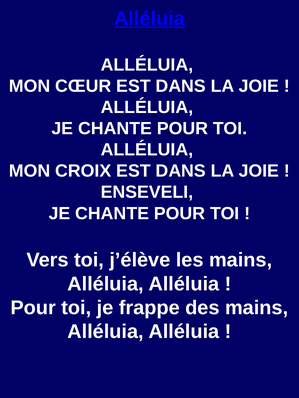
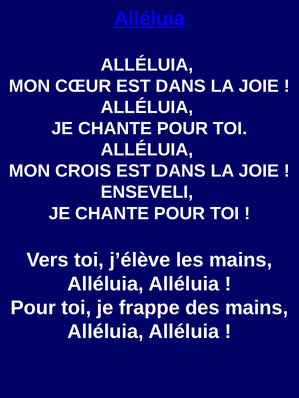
CROIX: CROIX -> CROIS
